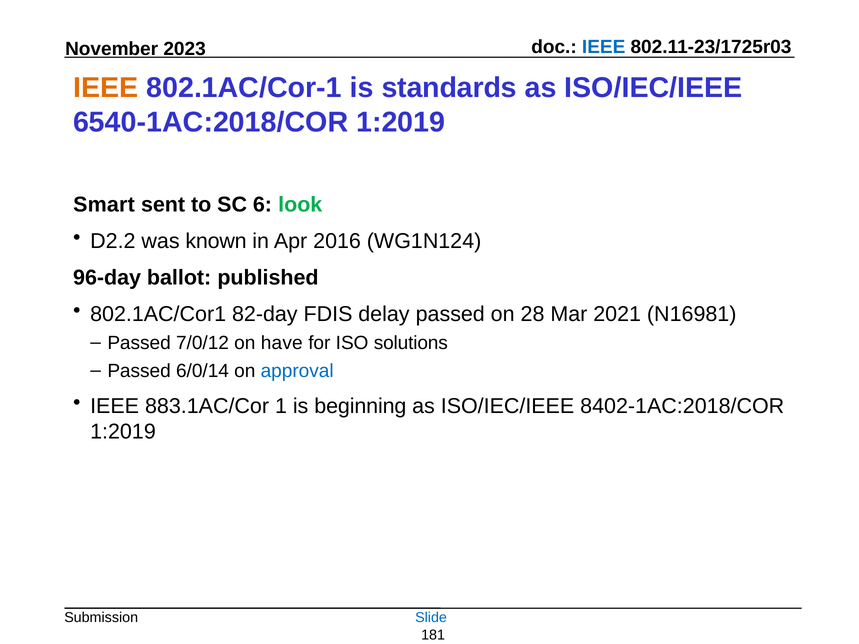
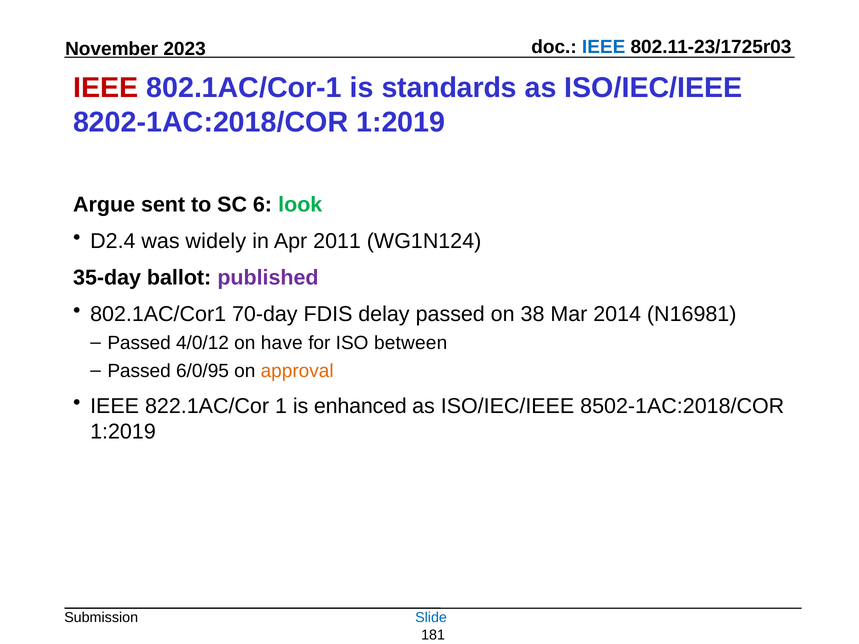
IEEE at (106, 88) colour: orange -> red
6540-1AC:2018/COR: 6540-1AC:2018/COR -> 8202-1AC:2018/COR
Smart: Smart -> Argue
D2.2: D2.2 -> D2.4
known: known -> widely
2016: 2016 -> 2011
96-day: 96-day -> 35-day
published colour: black -> purple
82-day: 82-day -> 70-day
28: 28 -> 38
2021: 2021 -> 2014
7/0/12: 7/0/12 -> 4/0/12
solutions: solutions -> between
6/0/14: 6/0/14 -> 6/0/95
approval colour: blue -> orange
883.1AC/Cor: 883.1AC/Cor -> 822.1AC/Cor
beginning: beginning -> enhanced
8402-1AC:2018/COR: 8402-1AC:2018/COR -> 8502-1AC:2018/COR
